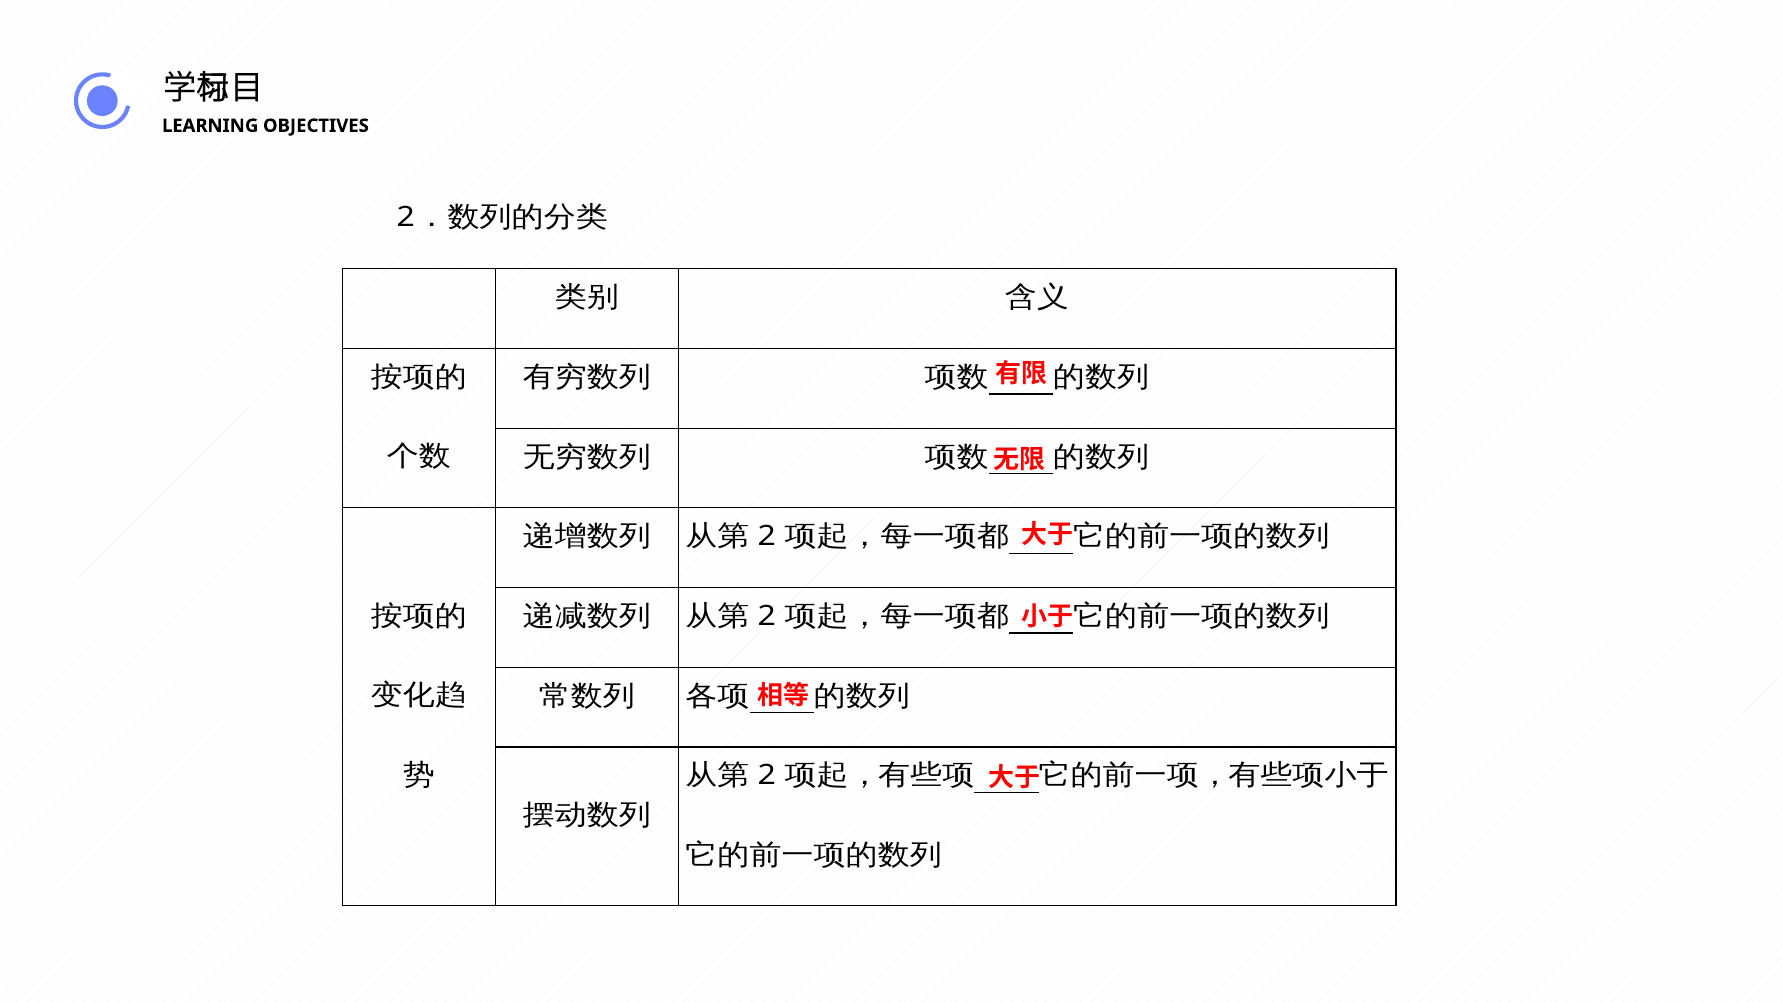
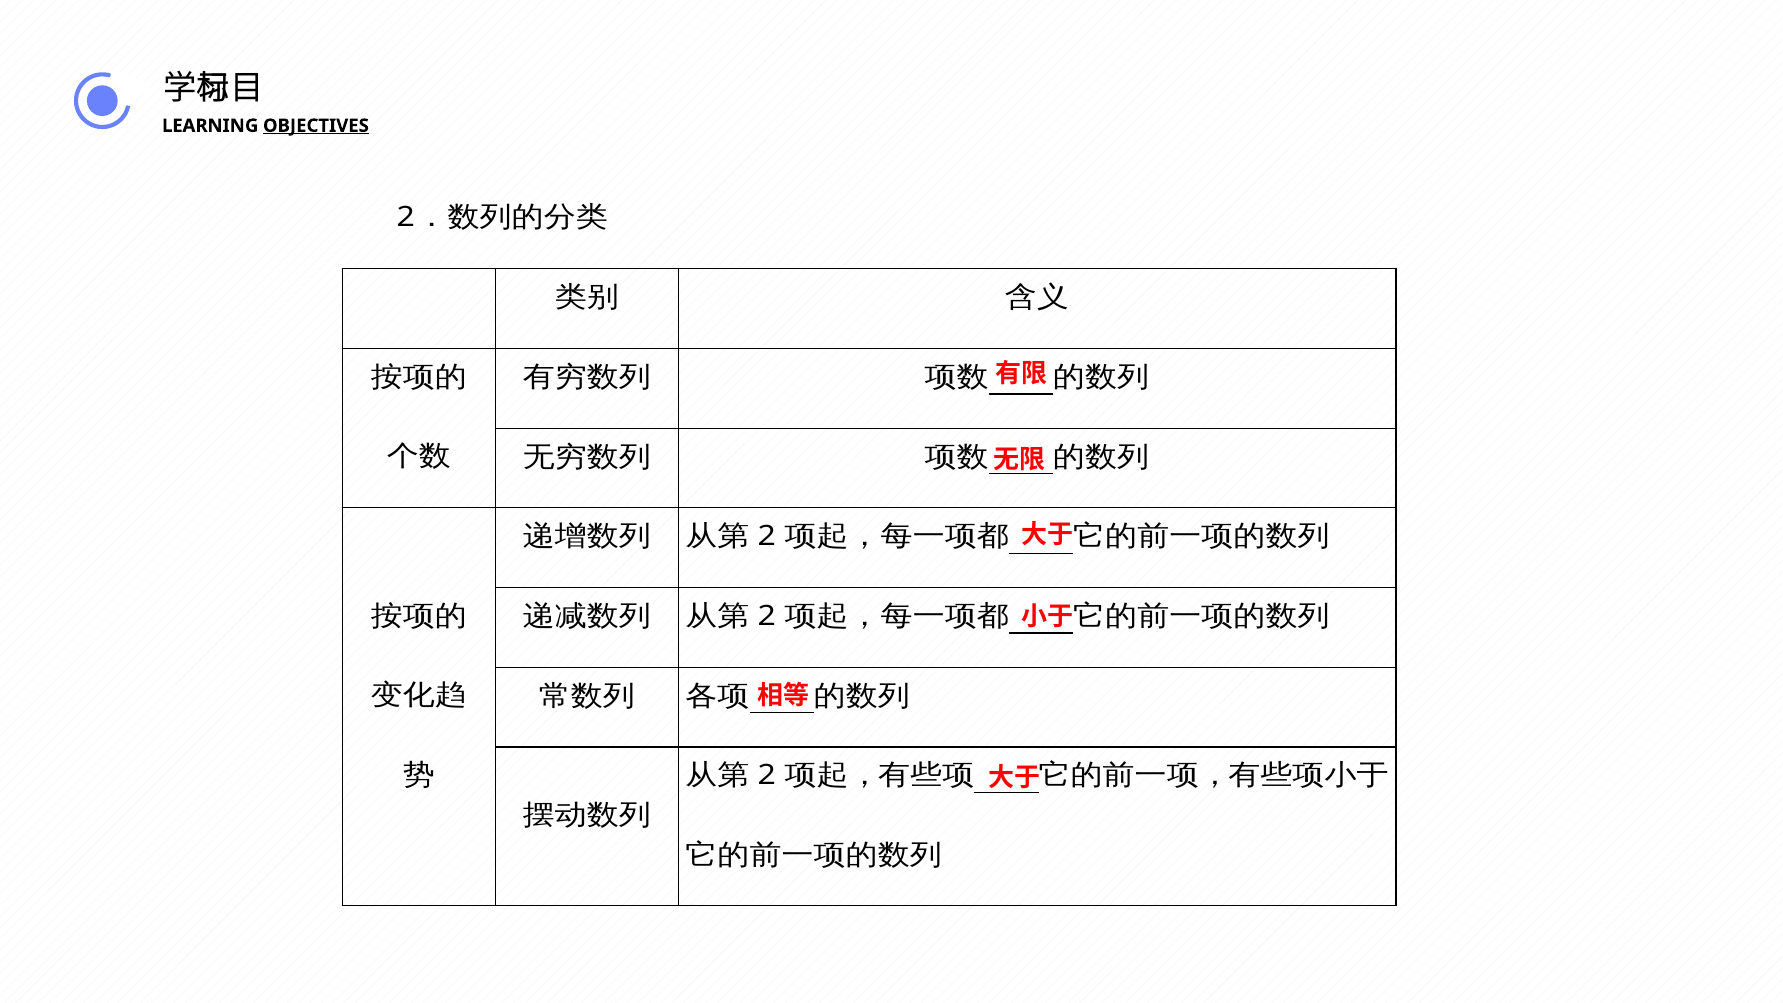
OBJECTIVES underline: none -> present
